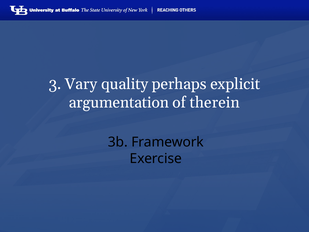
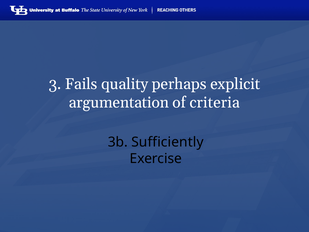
Vary: Vary -> Fails
therein: therein -> criteria
Framework: Framework -> Sufficiently
